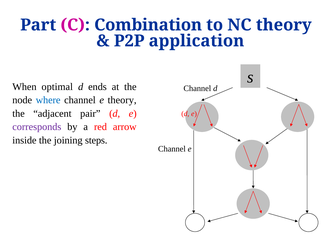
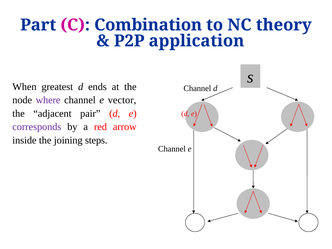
optimal: optimal -> greatest
where colour: blue -> purple
e theory: theory -> vector
